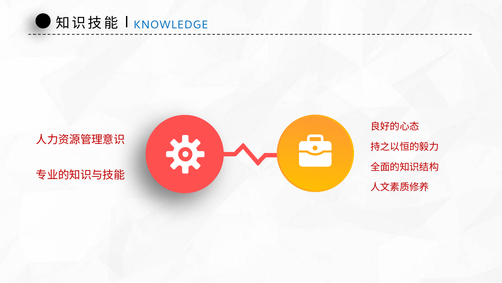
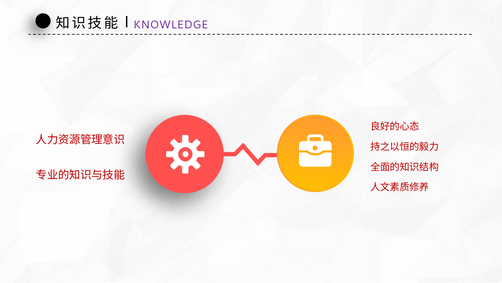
KNOWLEDGE colour: blue -> purple
